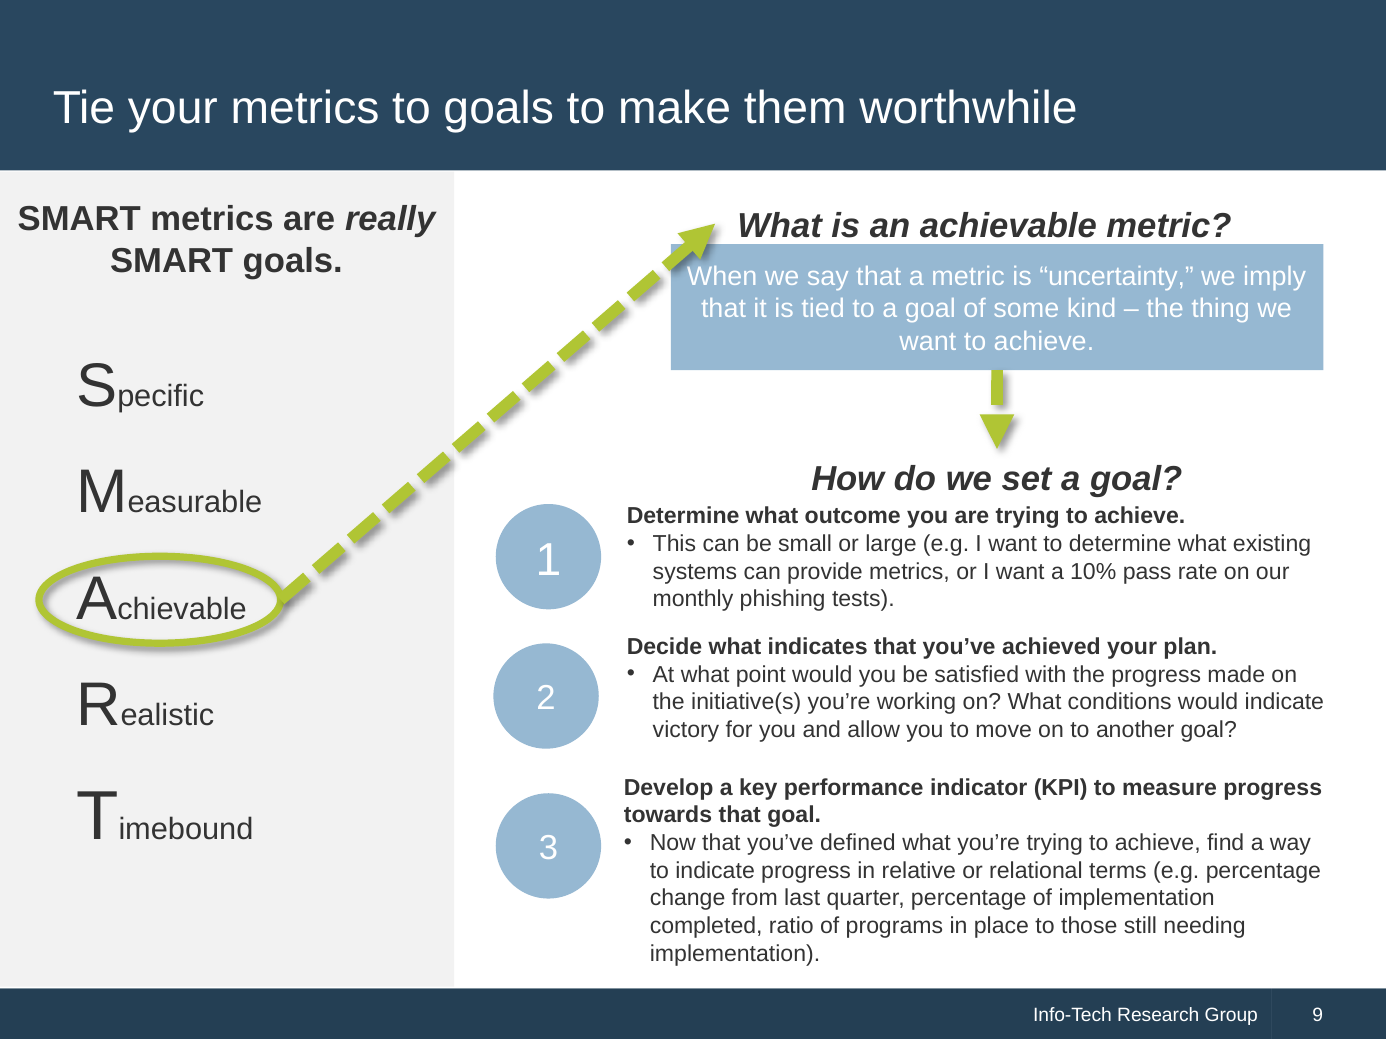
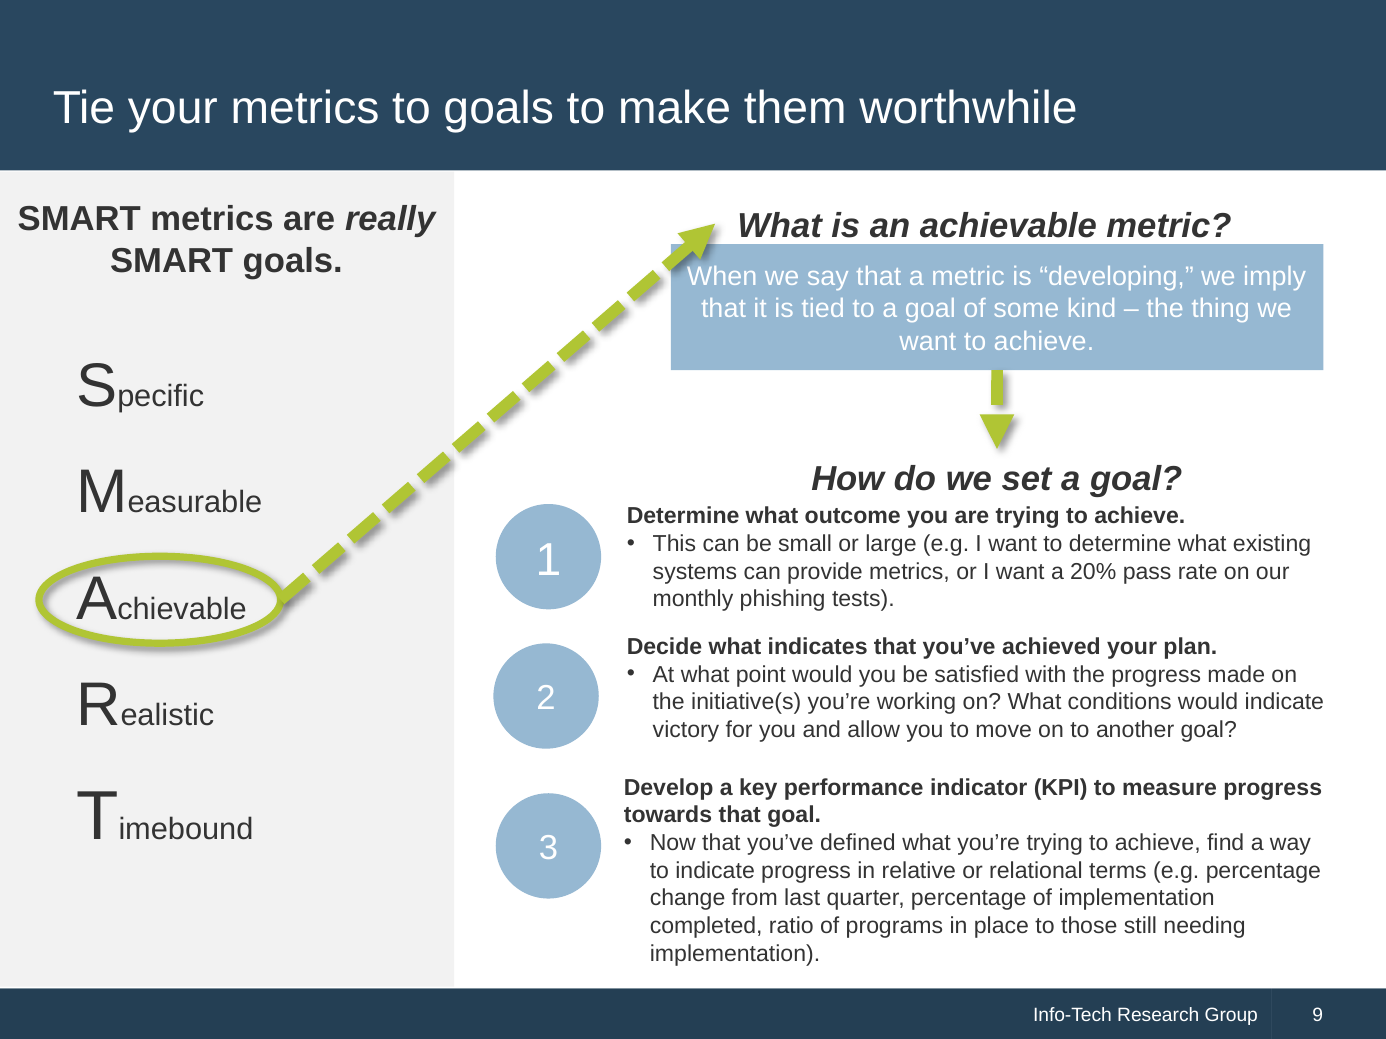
uncertainty: uncertainty -> developing
10%: 10% -> 20%
